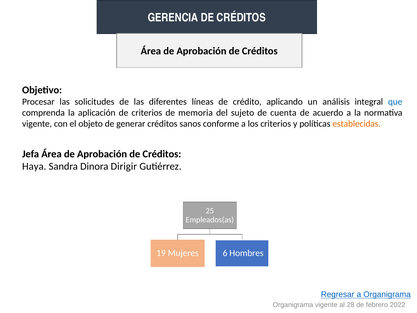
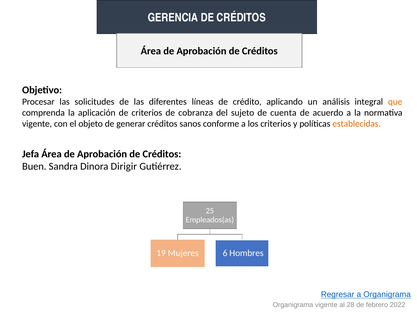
que colour: blue -> orange
memoria: memoria -> cobranza
Haya: Haya -> Buen
